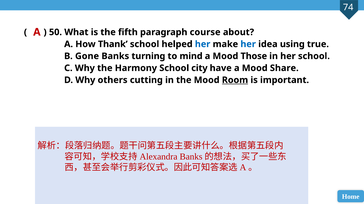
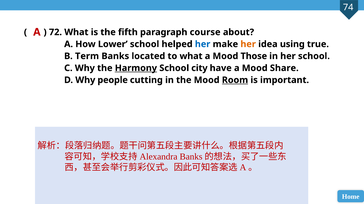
50: 50 -> 72
Thank: Thank -> Lower
her at (248, 44) colour: blue -> orange
Gone: Gone -> Term
turning: turning -> located
to mind: mind -> what
Harmony underline: none -> present
others: others -> people
